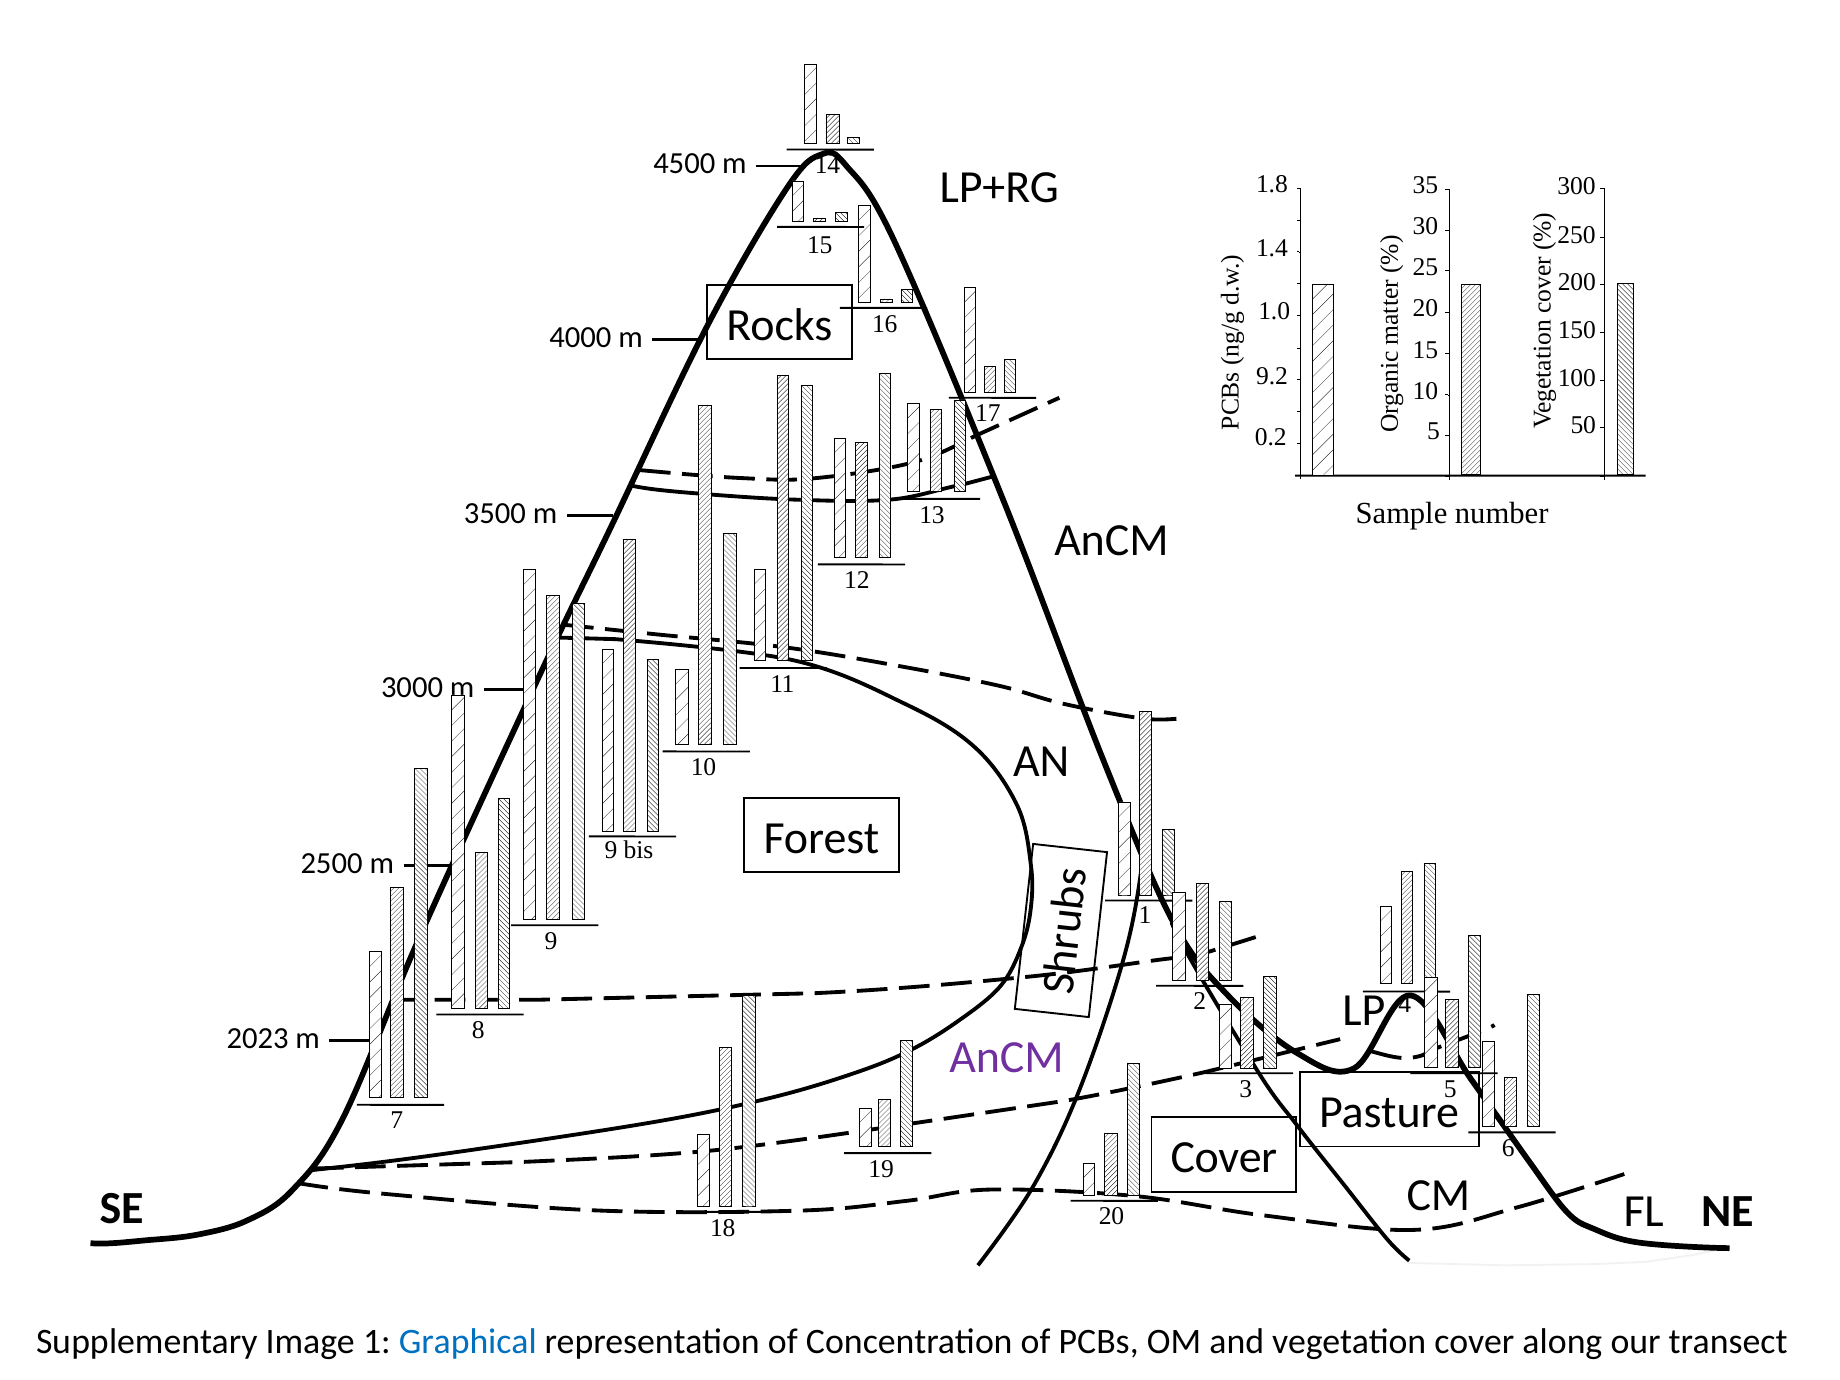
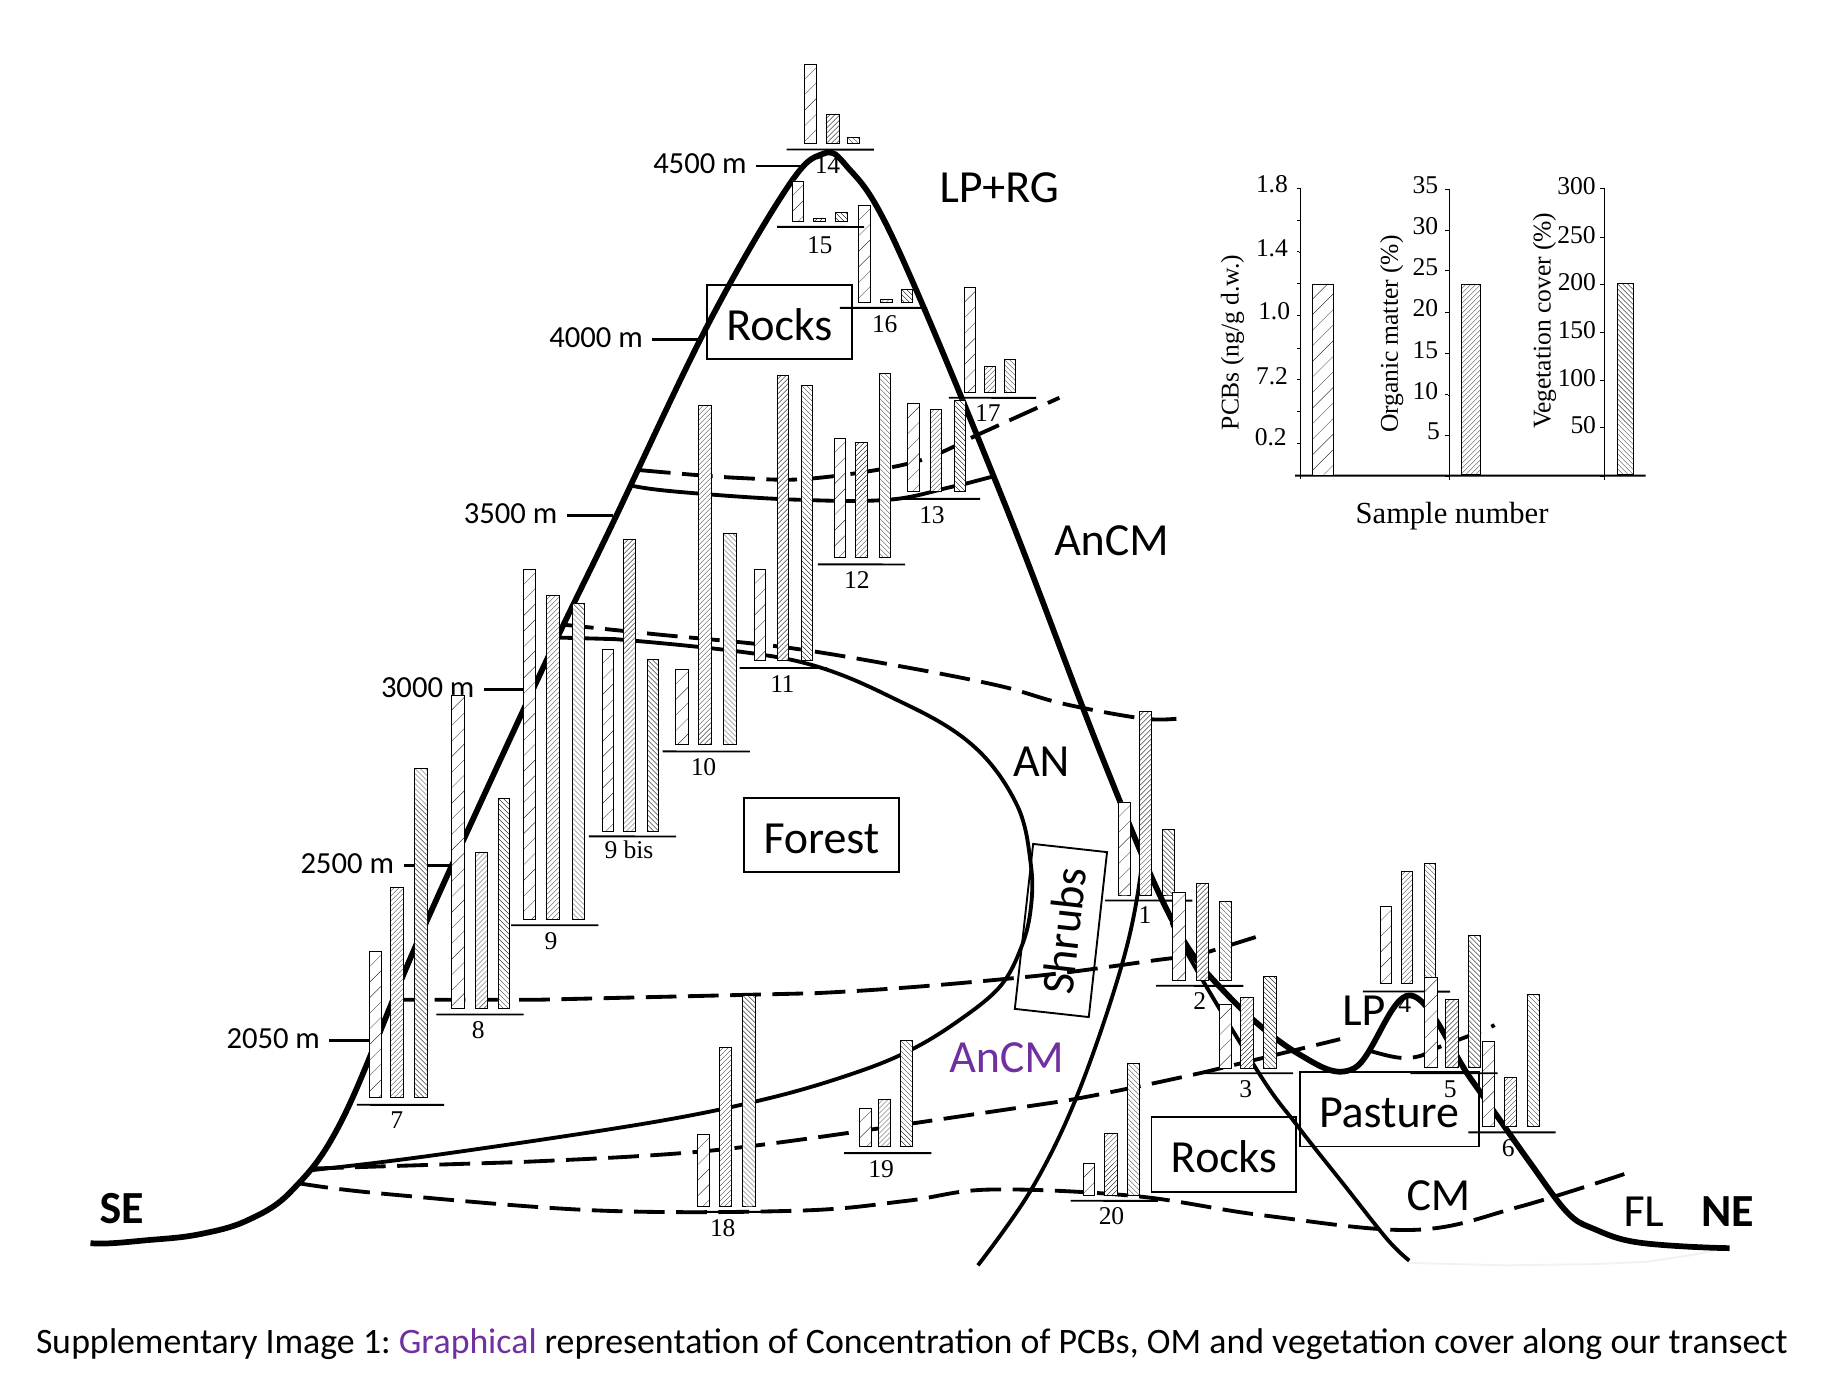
9.2: 9.2 -> 7.2
2023: 2023 -> 2050
Cover at (1224, 1158): Cover -> Rocks
Graphical colour: blue -> purple
